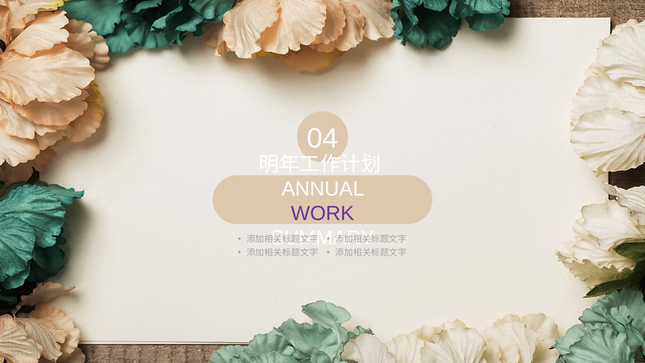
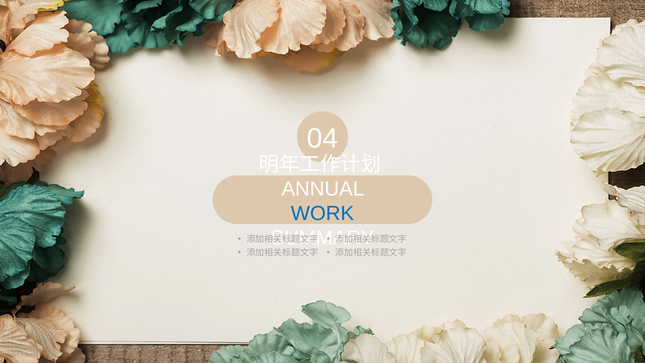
WORK colour: purple -> blue
